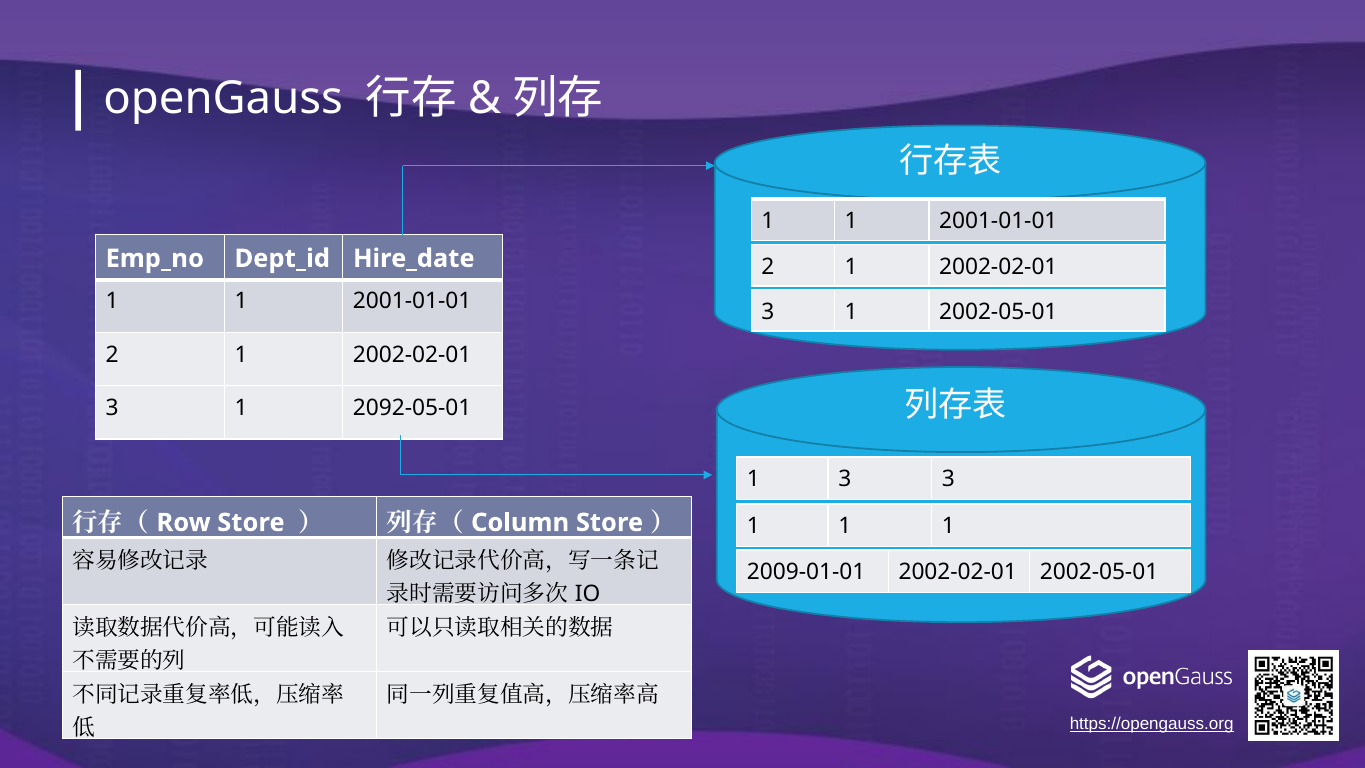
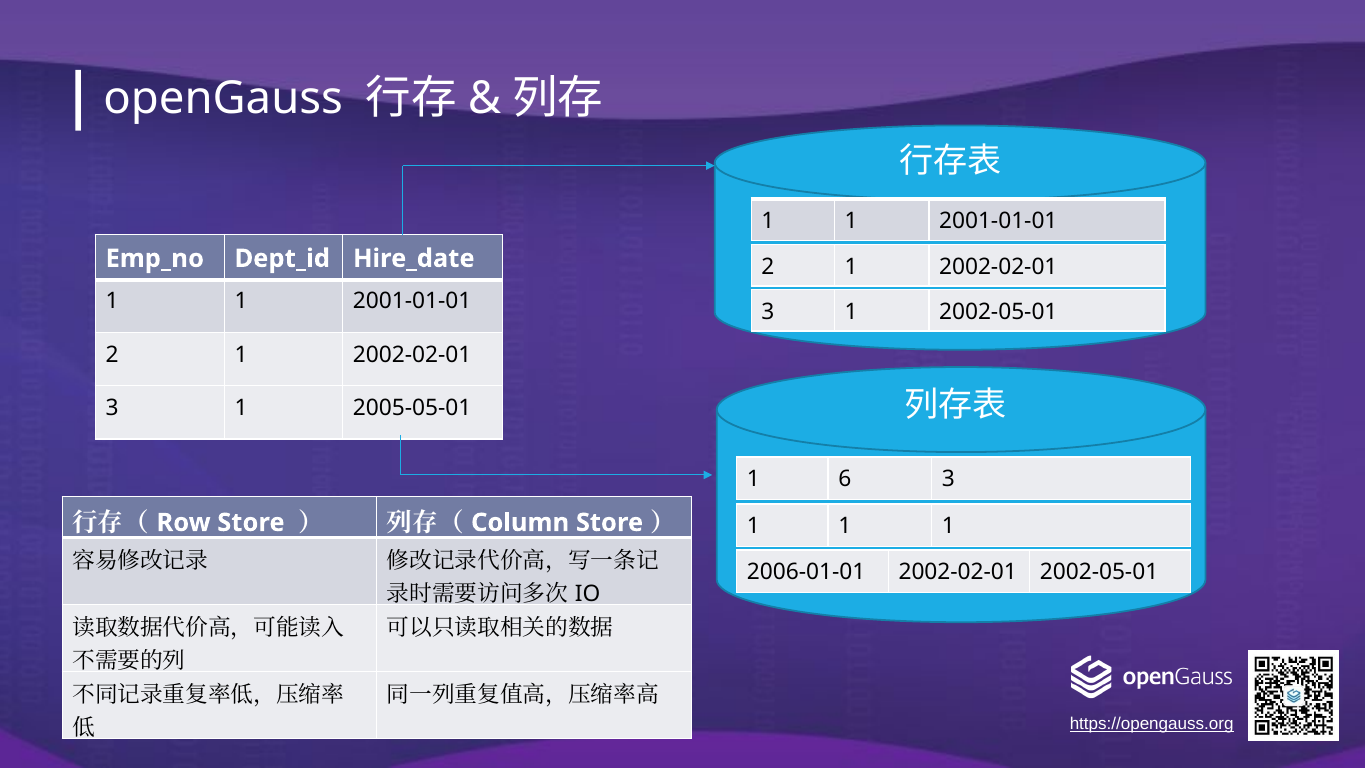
2092-05-01: 2092-05-01 -> 2005-05-01
1 3: 3 -> 6
2009-01-01: 2009-01-01 -> 2006-01-01
